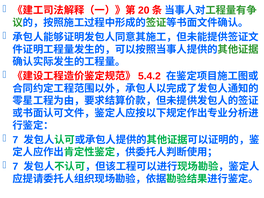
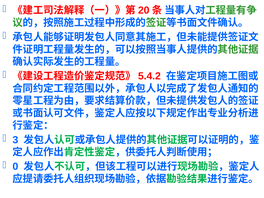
7 at (15, 140): 7 -> 3
7 at (15, 167): 7 -> 0
